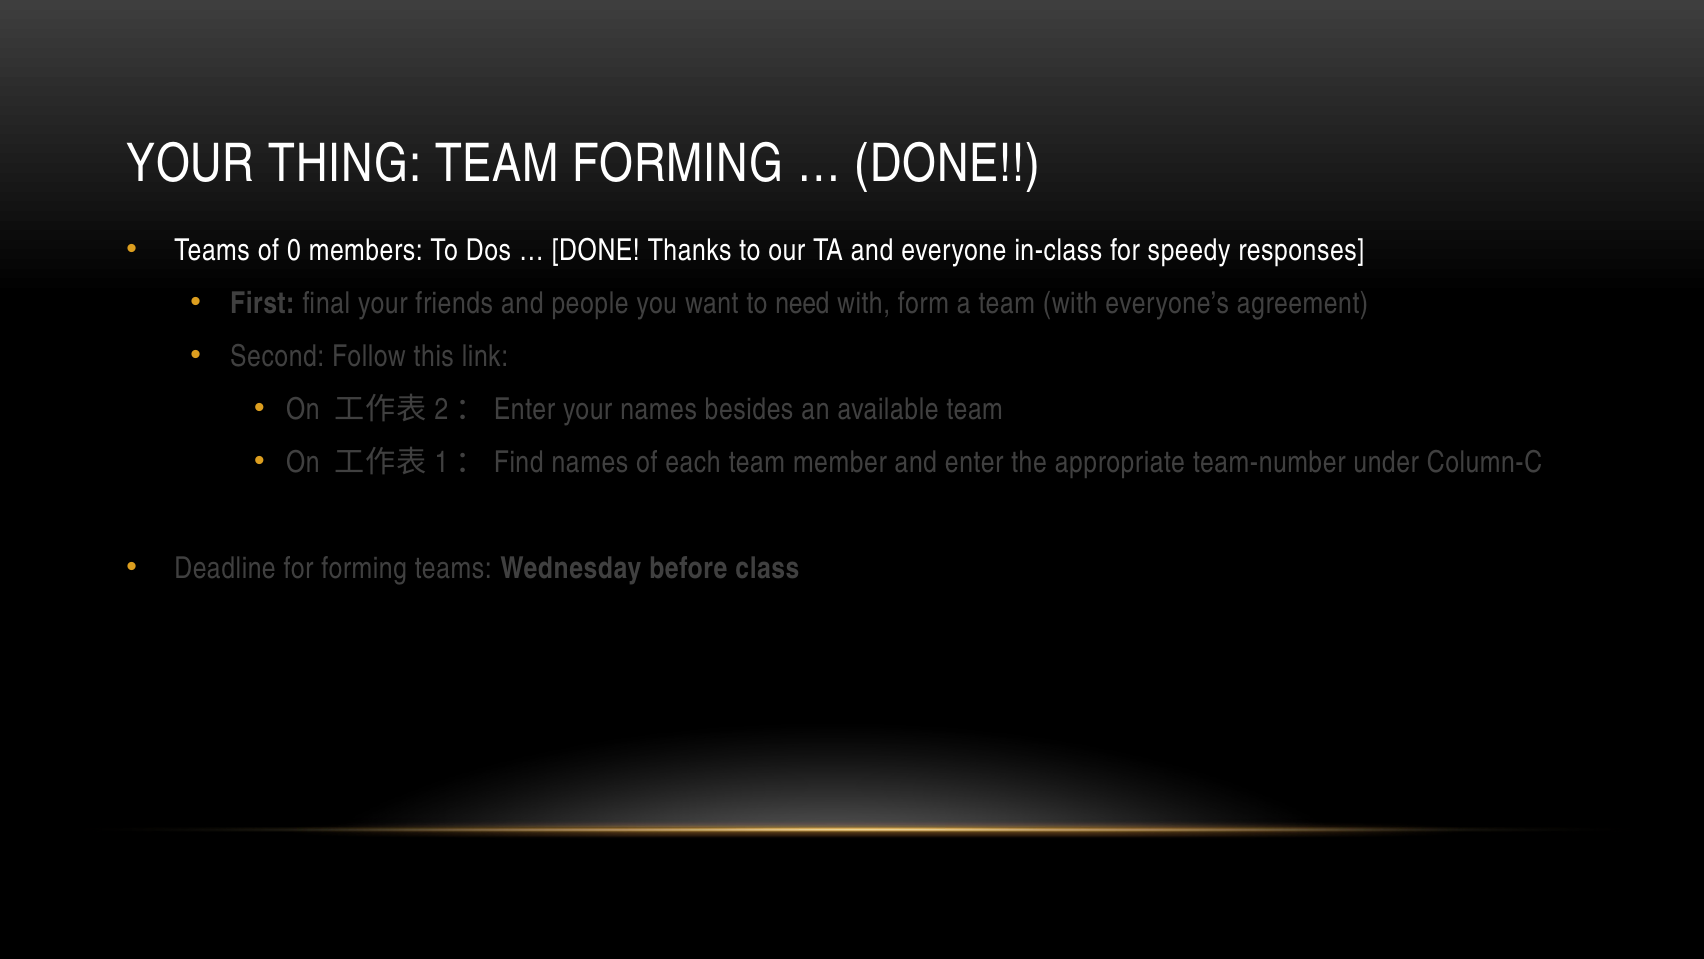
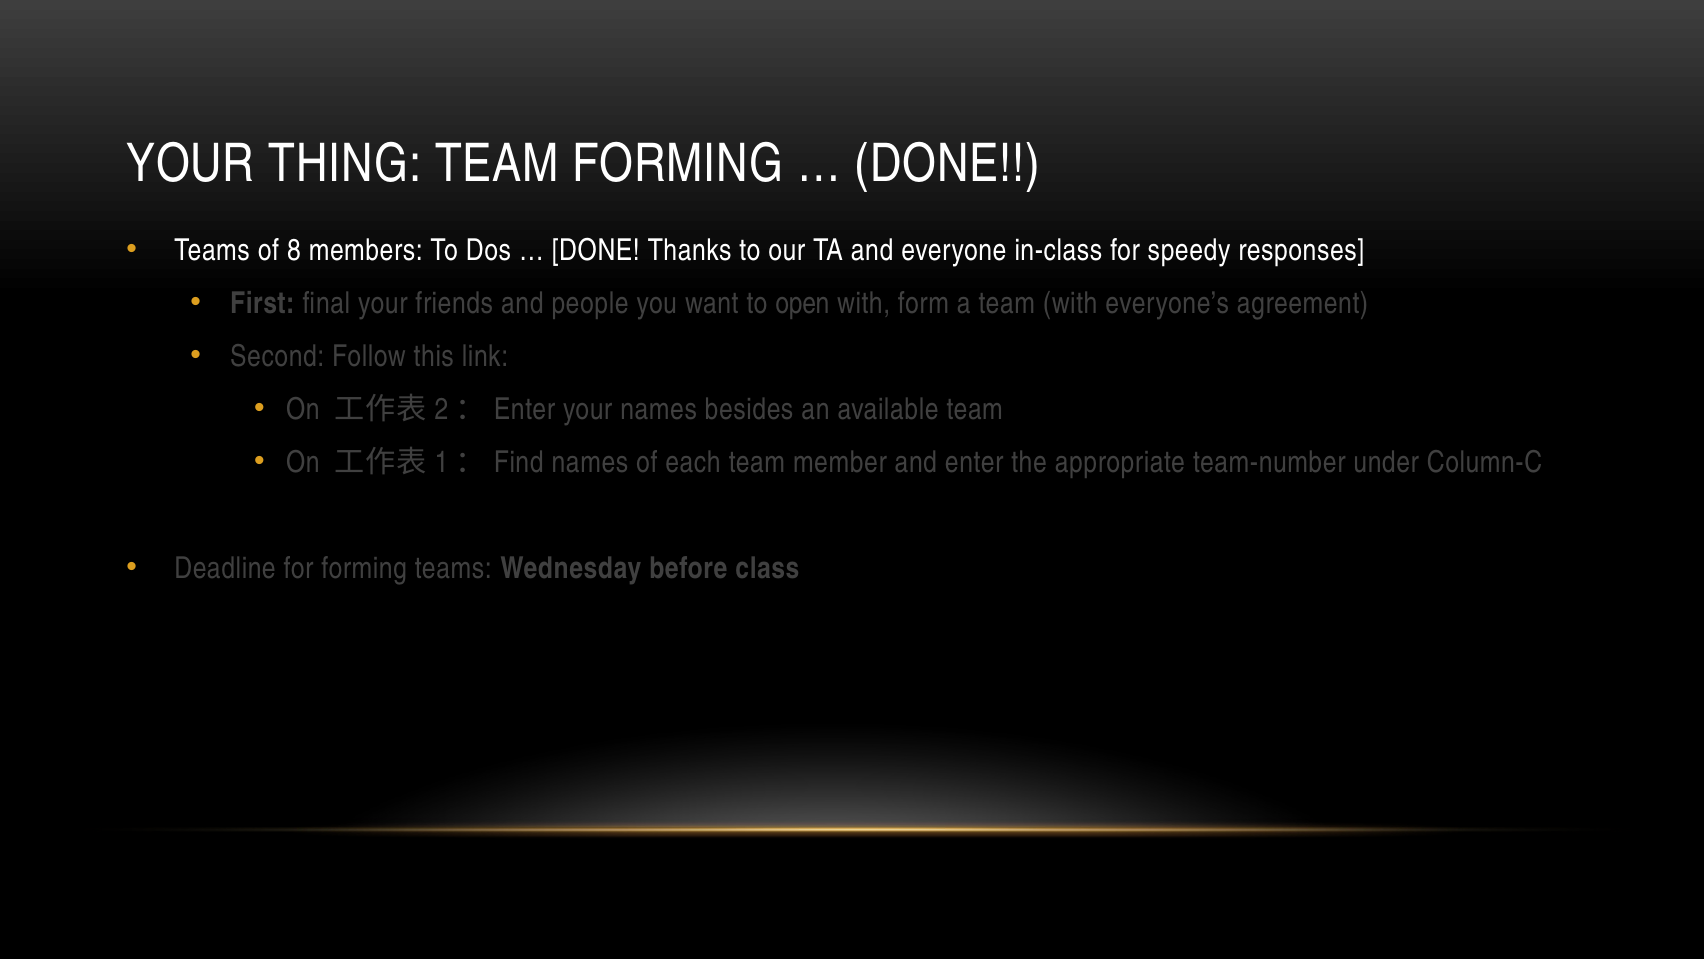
0: 0 -> 8
need: need -> open
